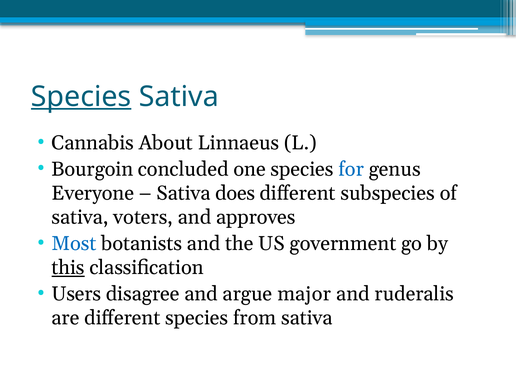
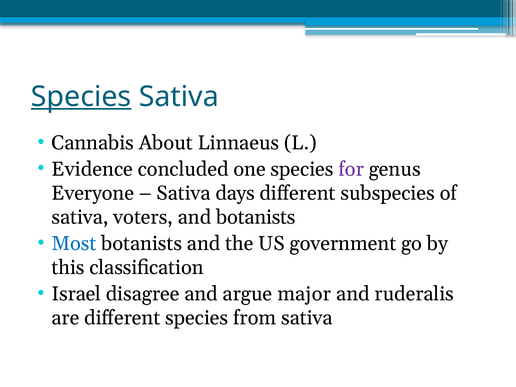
Bourgoin: Bourgoin -> Evidence
for colour: blue -> purple
does: does -> days
and approves: approves -> botanists
this underline: present -> none
Users: Users -> Israel
